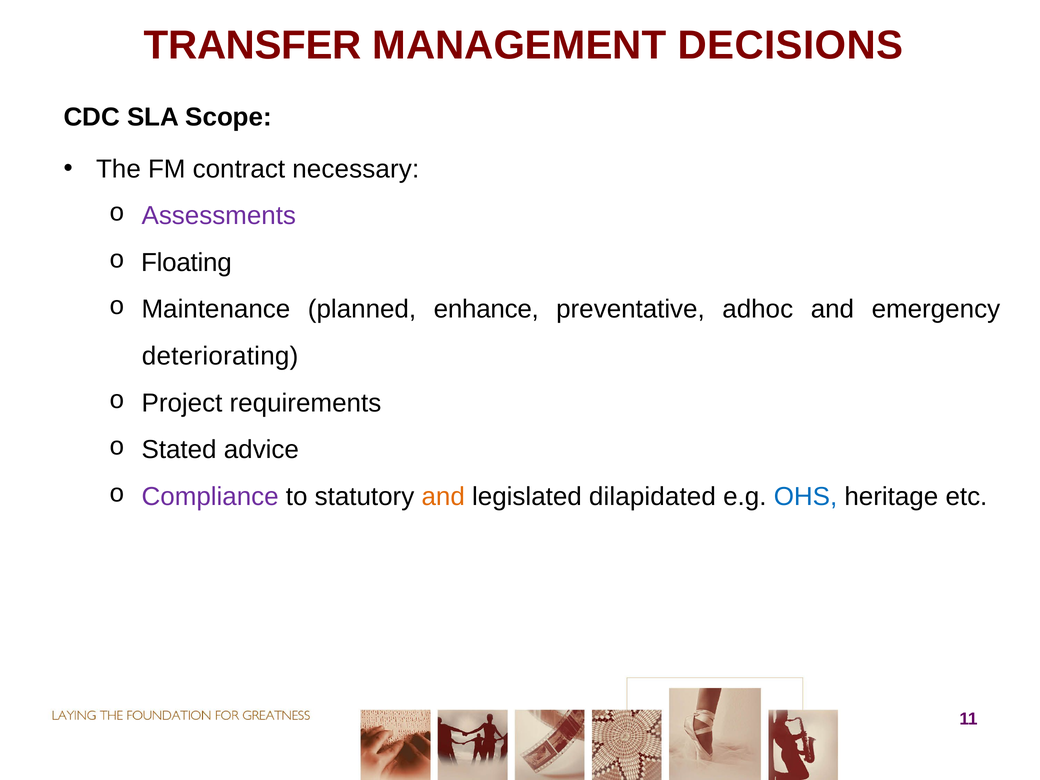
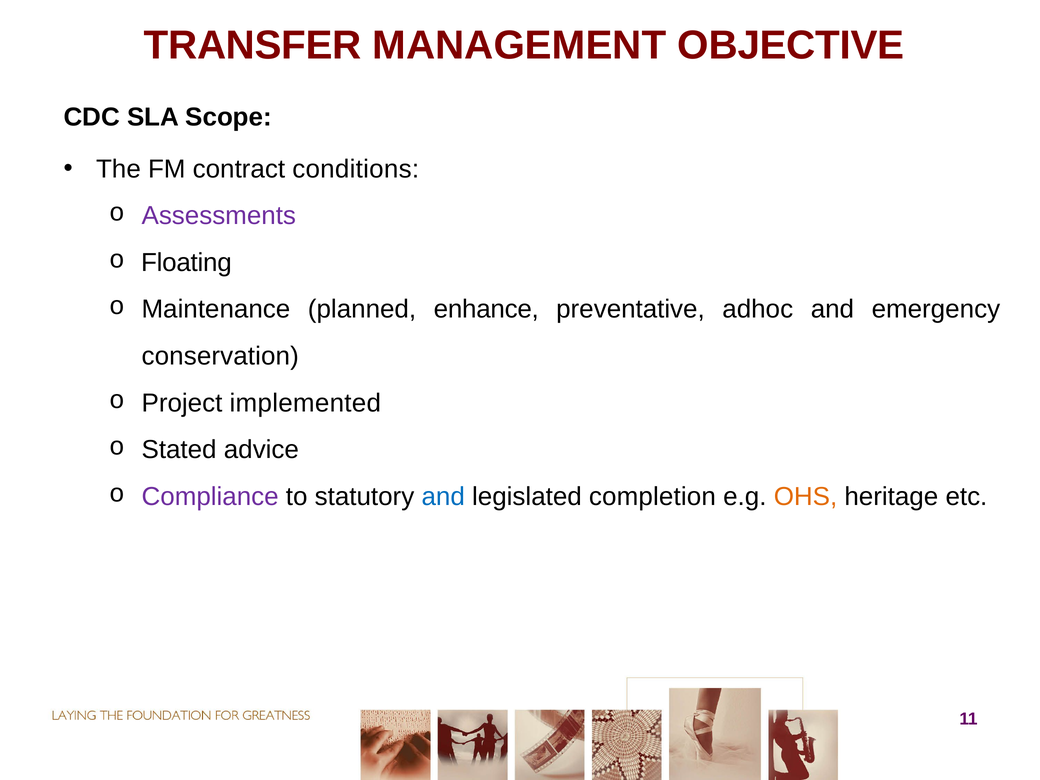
DECISIONS: DECISIONS -> OBJECTIVE
necessary: necessary -> conditions
deteriorating: deteriorating -> conservation
requirements: requirements -> implemented
and at (443, 497) colour: orange -> blue
dilapidated: dilapidated -> completion
OHS colour: blue -> orange
